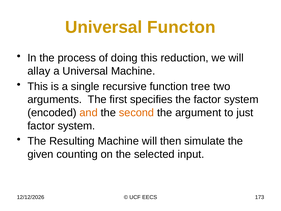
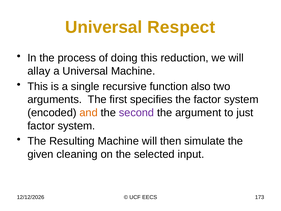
Functon: Functon -> Respect
tree: tree -> also
second colour: orange -> purple
counting: counting -> cleaning
